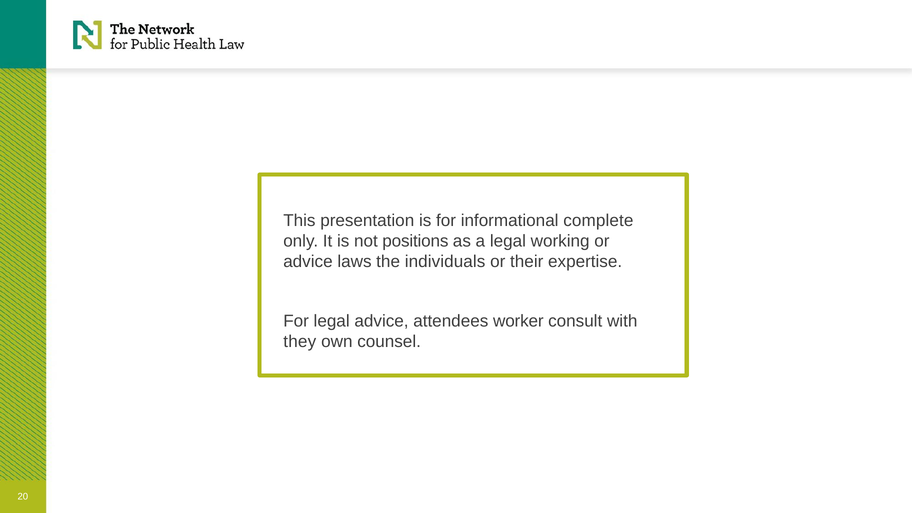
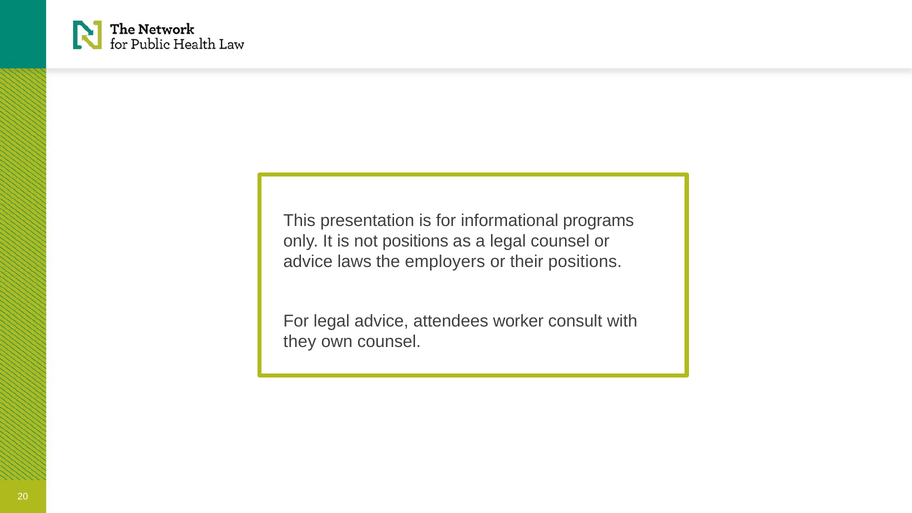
complete: complete -> programs
legal working: working -> counsel
individuals: individuals -> employers
their expertise: expertise -> positions
